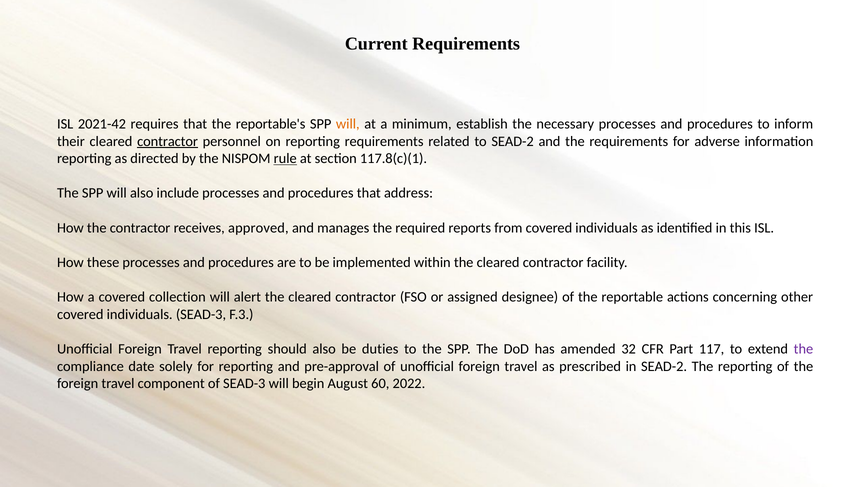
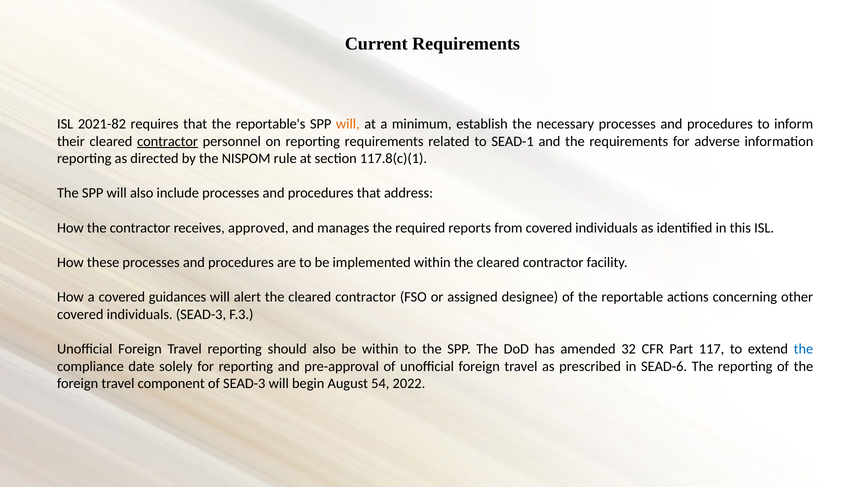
2021-42: 2021-42 -> 2021-82
to SEAD-2: SEAD-2 -> SEAD-1
rule underline: present -> none
collection: collection -> guidances
be duties: duties -> within
the at (803, 349) colour: purple -> blue
in SEAD-2: SEAD-2 -> SEAD-6
60: 60 -> 54
